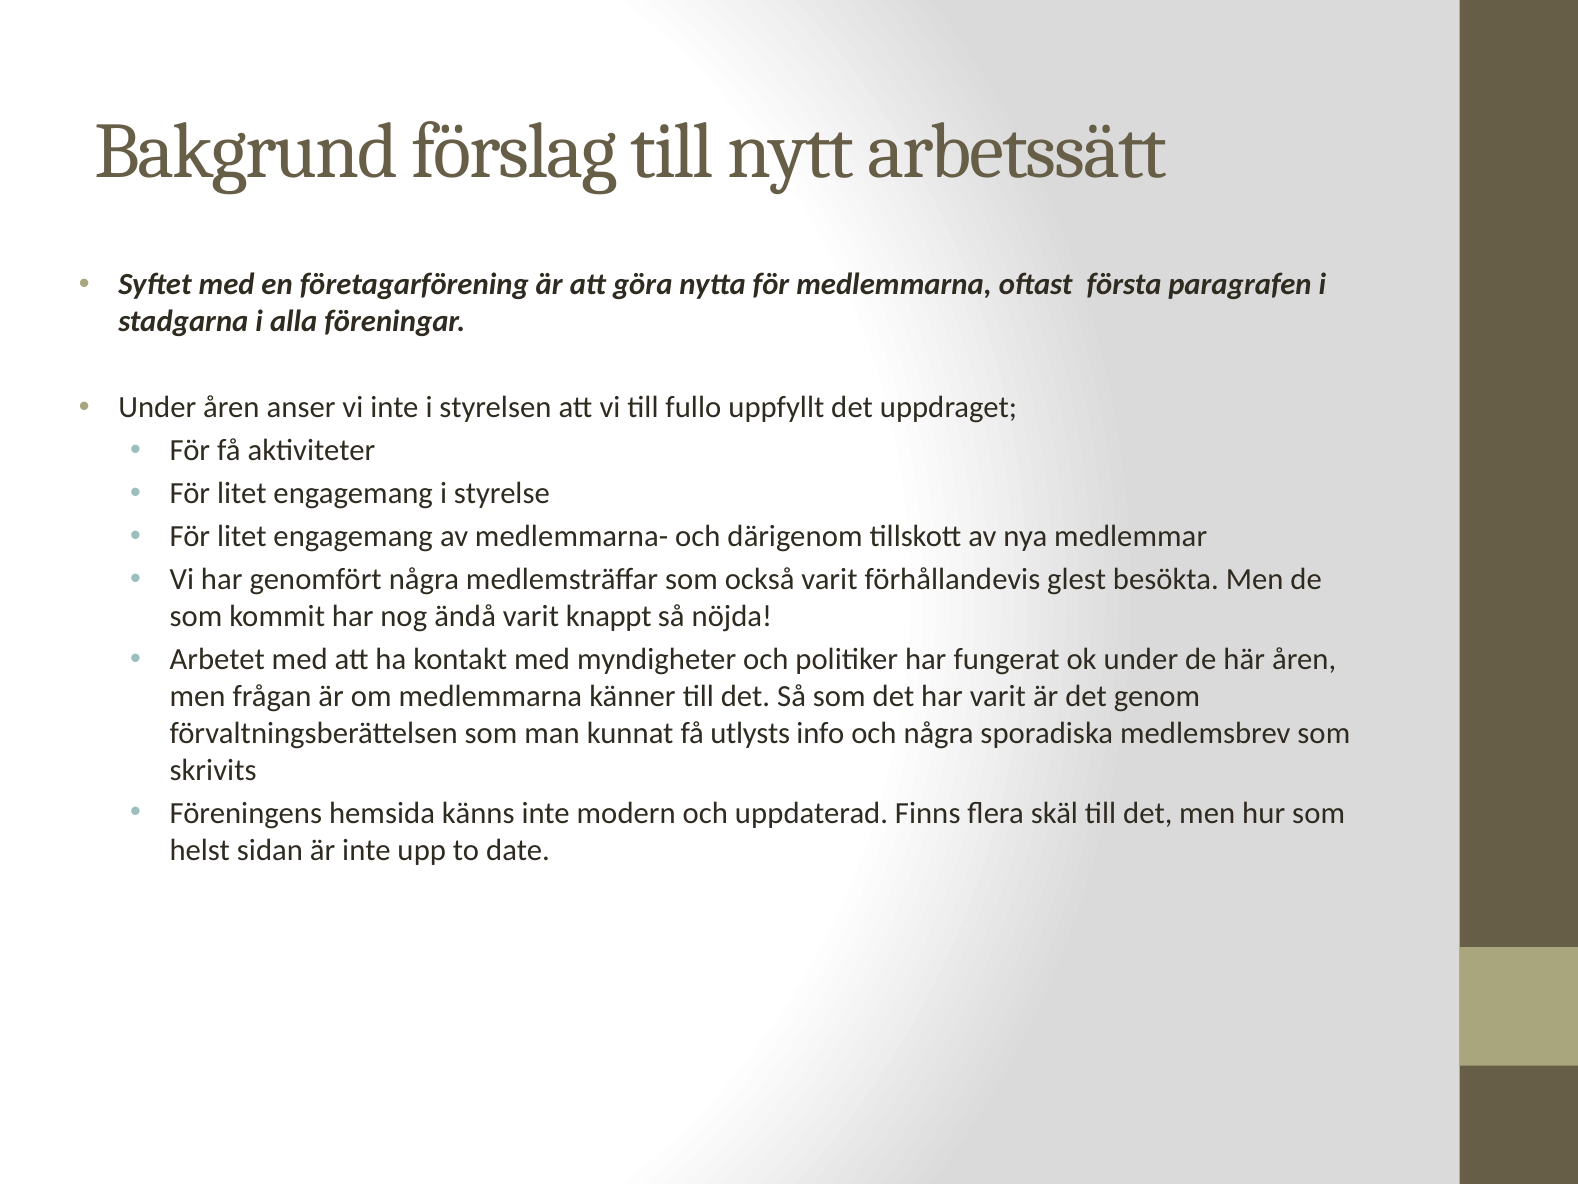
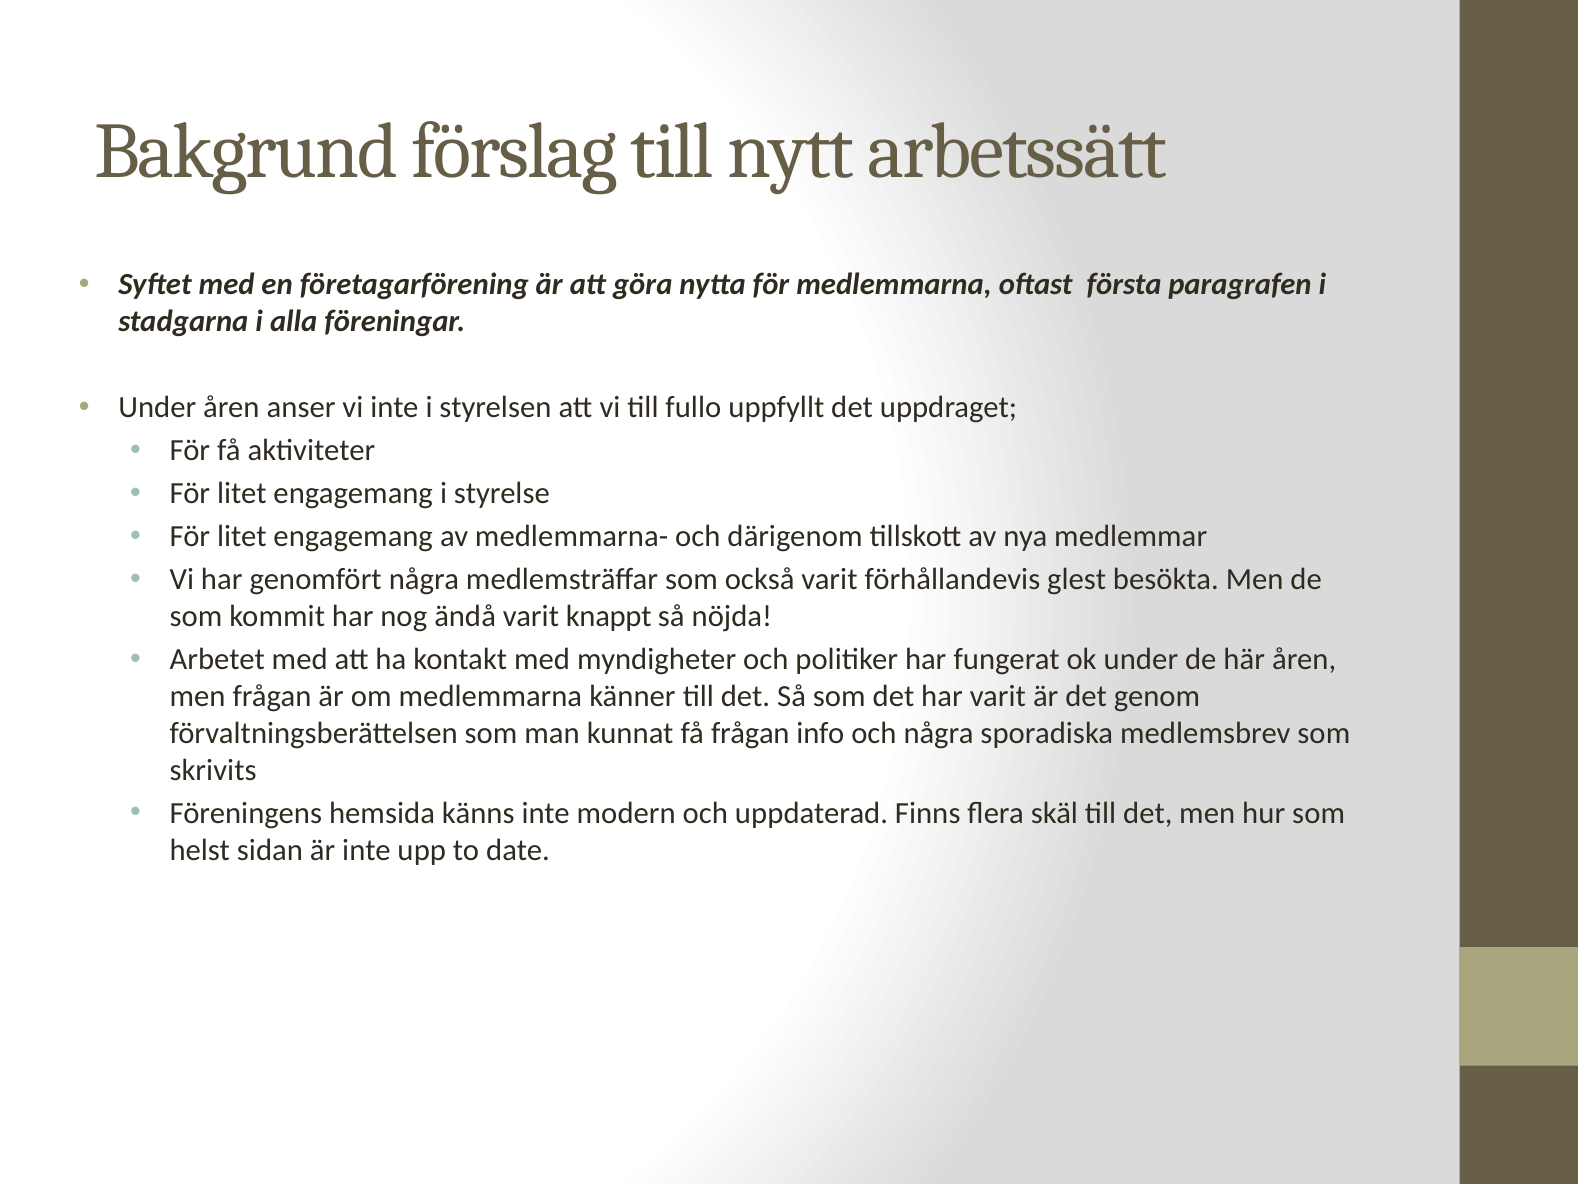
få utlysts: utlysts -> frågan
